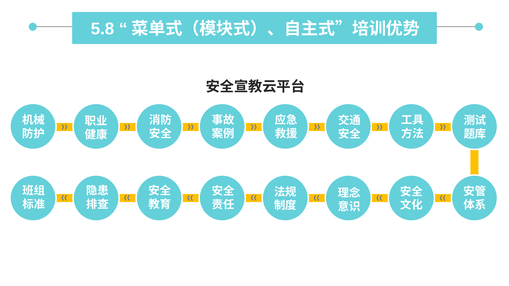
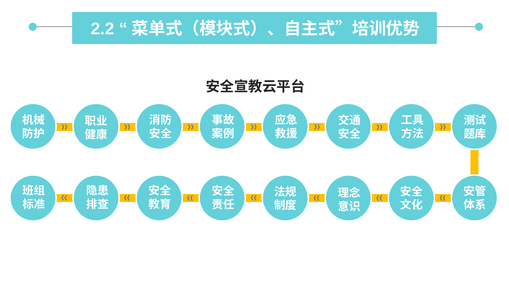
5.8: 5.8 -> 2.2
